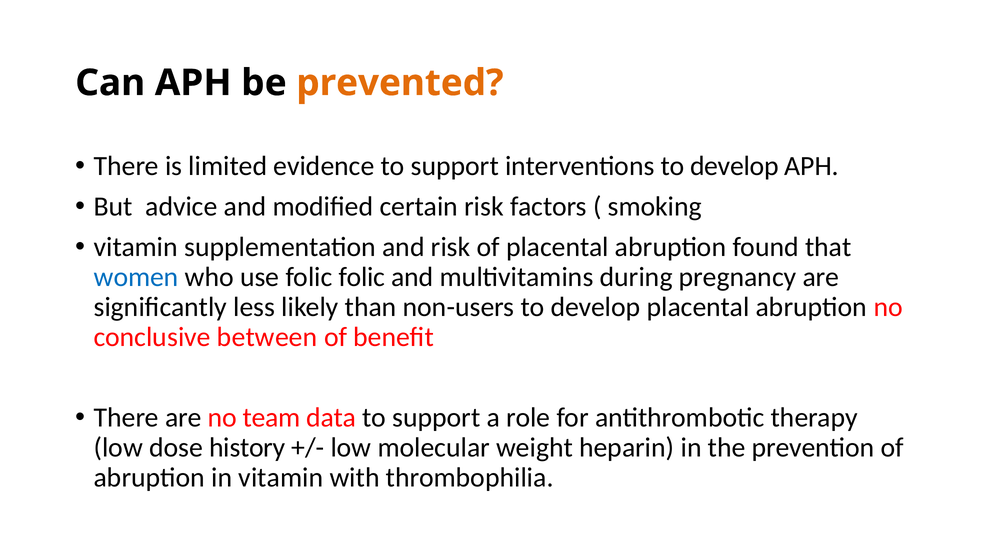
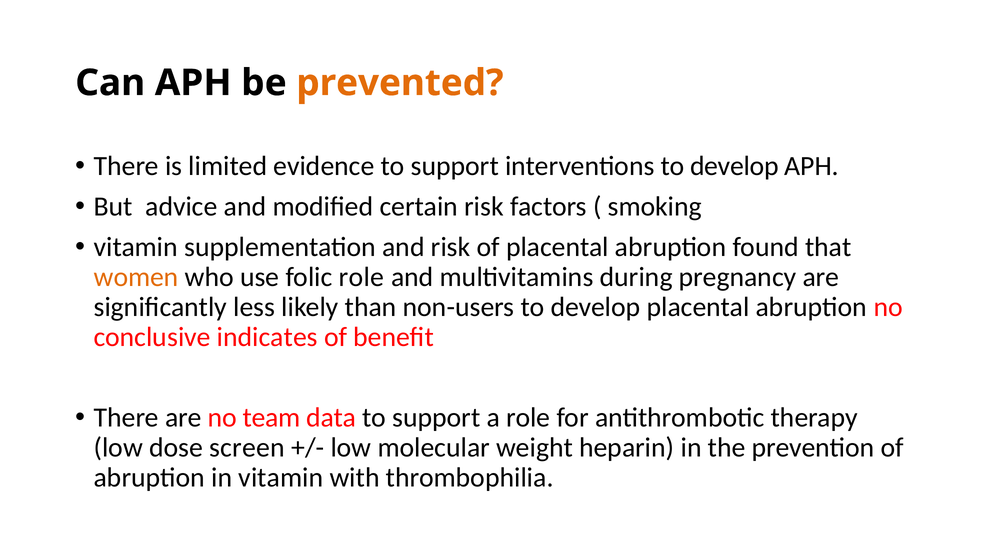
women colour: blue -> orange
folic folic: folic -> role
between: between -> indicates
history: history -> screen
